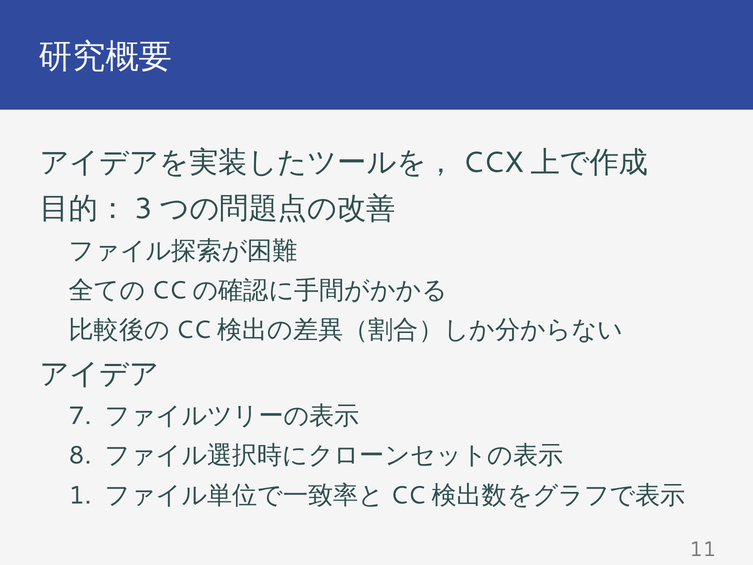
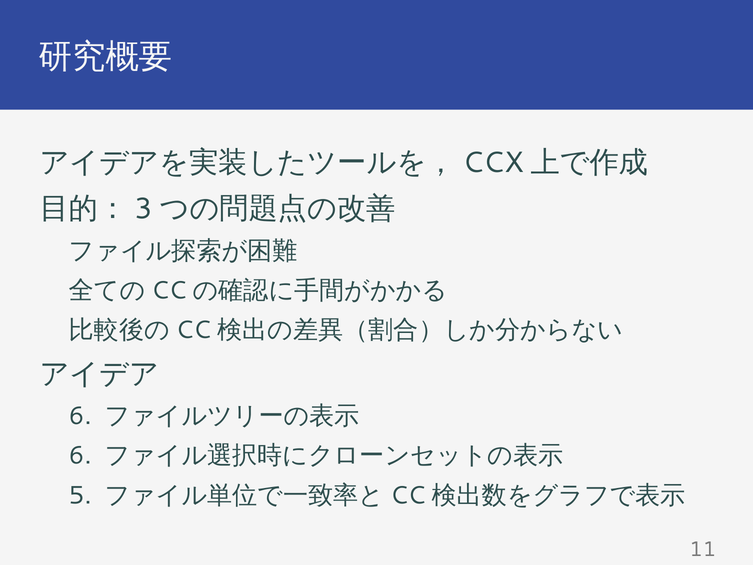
7 at (80, 416): 7 -> 6
8 at (80, 455): 8 -> 6
1: 1 -> 5
